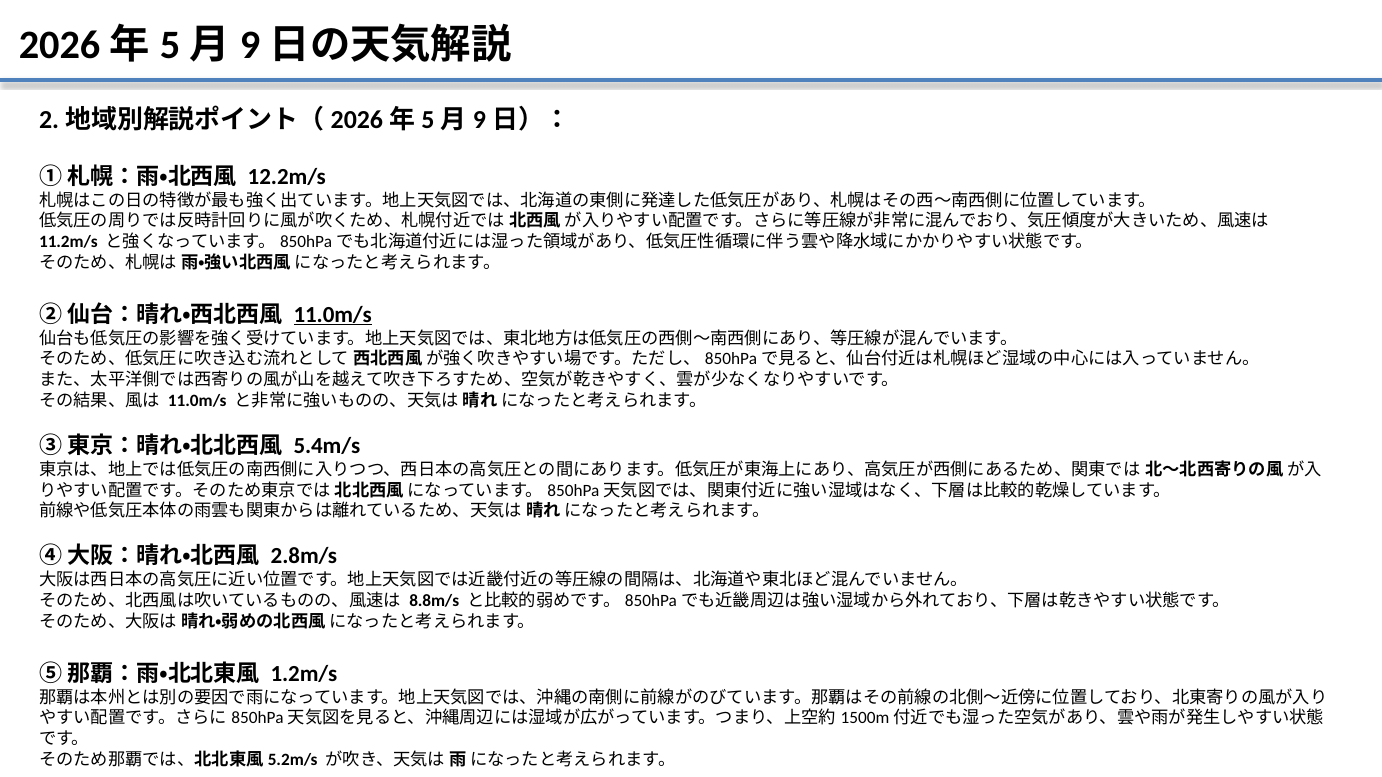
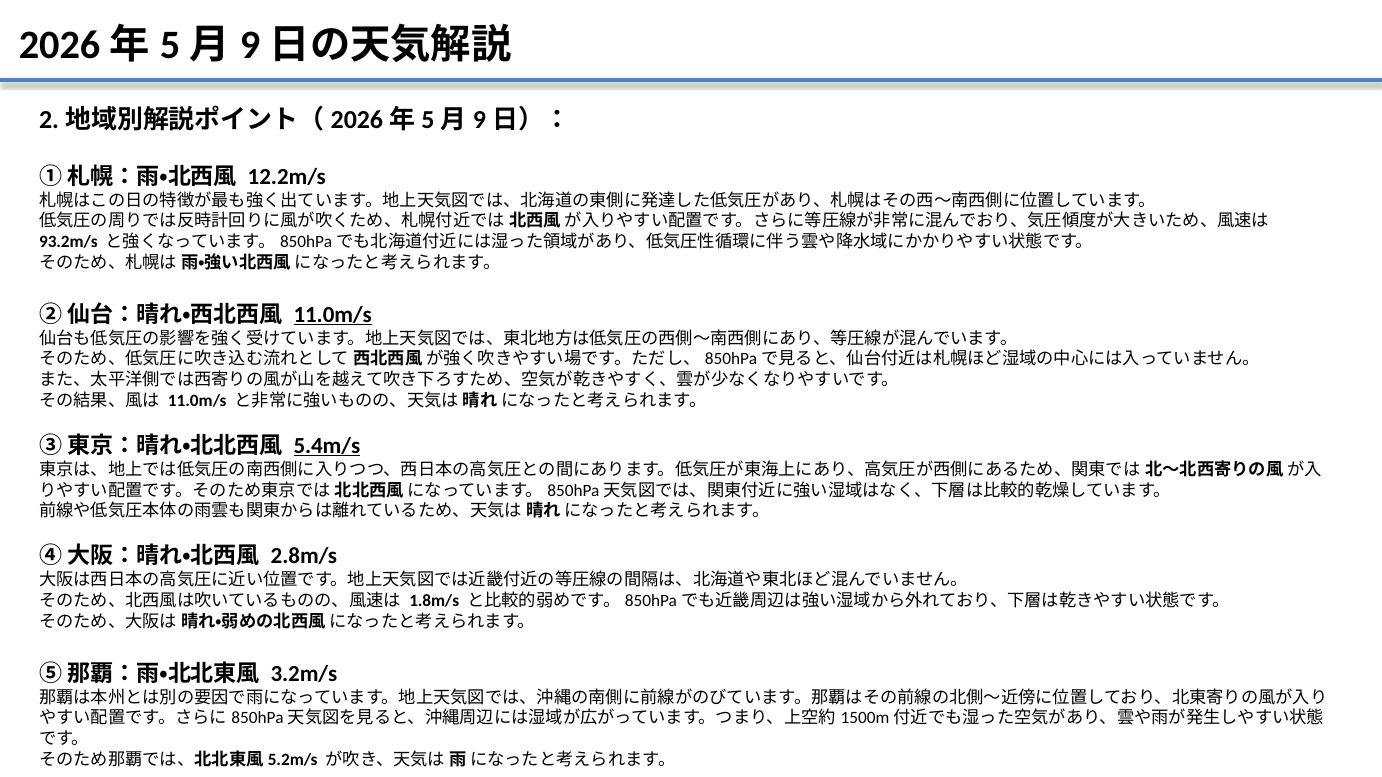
11.2m/s: 11.2m/s -> 93.2m/s
5.4m/s underline: none -> present
8.8m/s: 8.8m/s -> 1.8m/s
1.2m/s: 1.2m/s -> 3.2m/s
